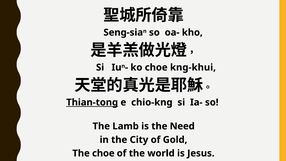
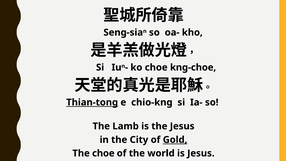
kng-khui: kng-khui -> kng-choe
the Need: Need -> Jesus
Gold underline: none -> present
